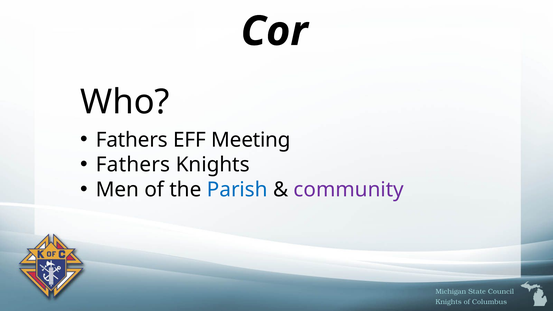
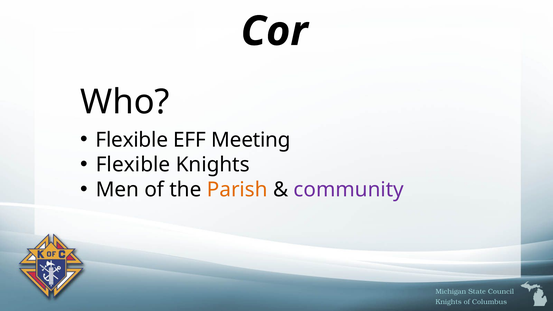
Fathers at (132, 140): Fathers -> Flexible
Fathers at (133, 165): Fathers -> Flexible
Parish colour: blue -> orange
